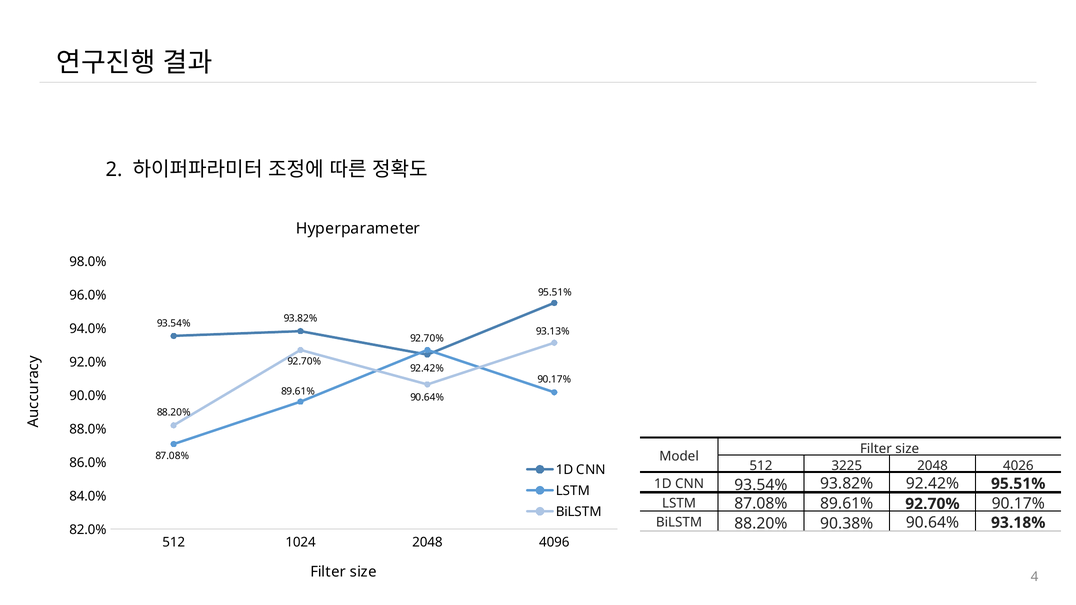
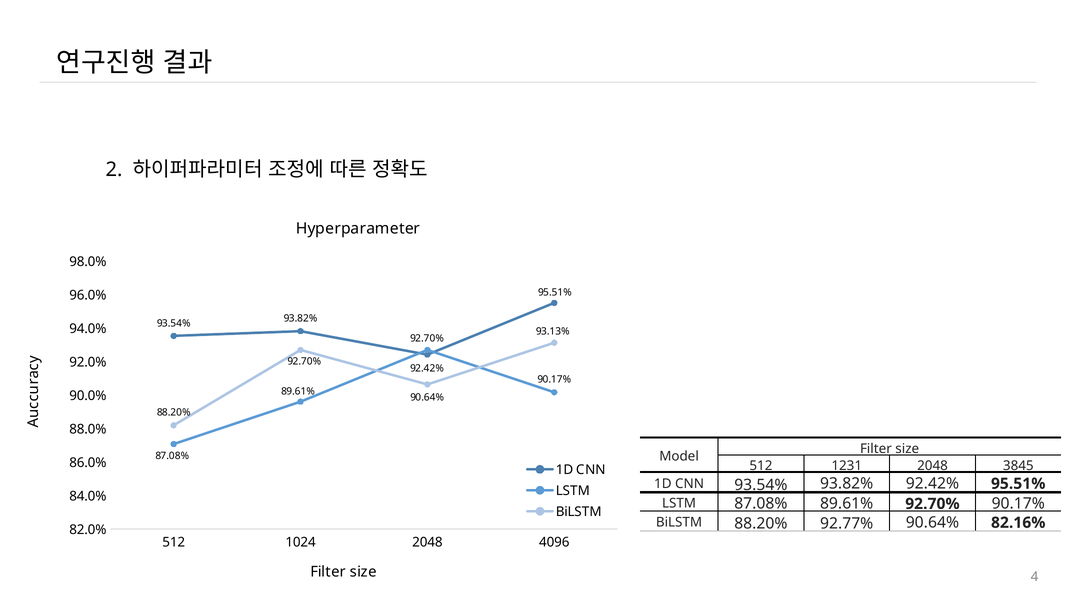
3225: 3225 -> 1231
4026: 4026 -> 3845
90.38%: 90.38% -> 92.77%
93.18%: 93.18% -> 82.16%
